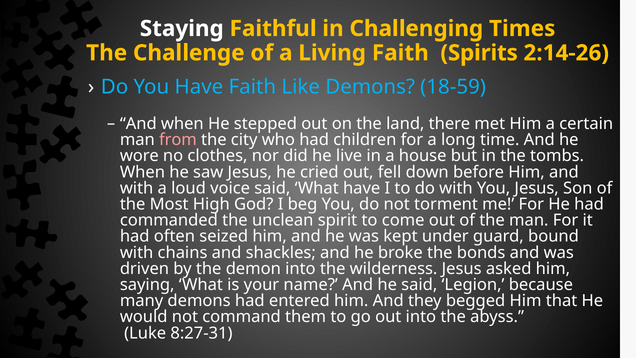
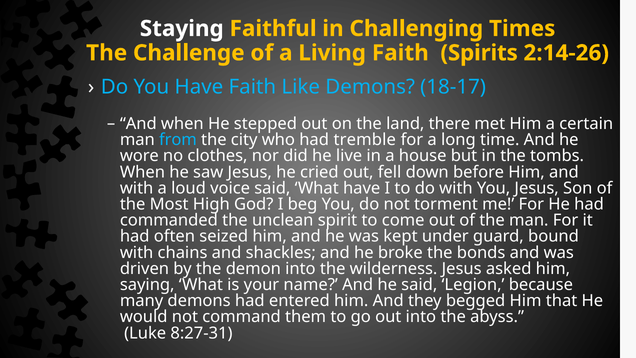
18-59: 18-59 -> 18-17
from colour: pink -> light blue
children: children -> tremble
